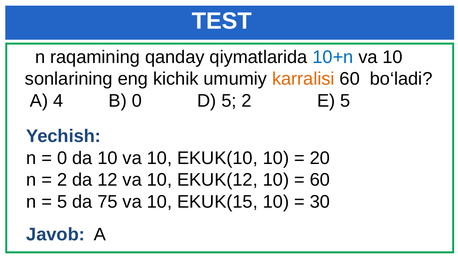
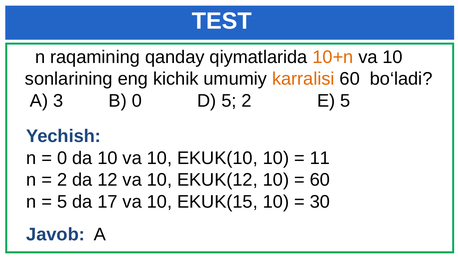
10+n colour: blue -> orange
4: 4 -> 3
20: 20 -> 11
75: 75 -> 17
